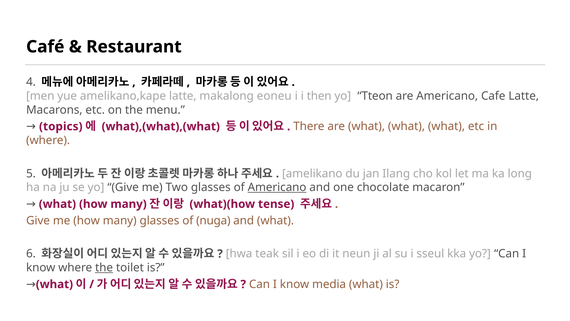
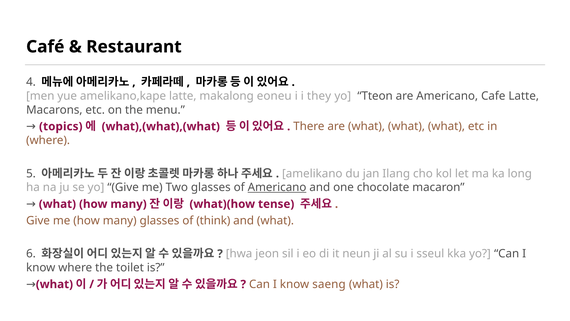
then: then -> they
nuga: nuga -> think
teak: teak -> jeon
the at (104, 267) underline: present -> none
media: media -> saeng
